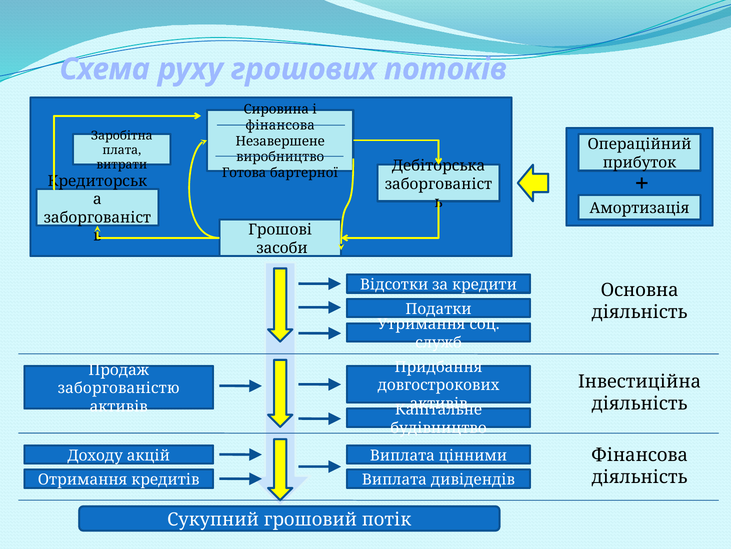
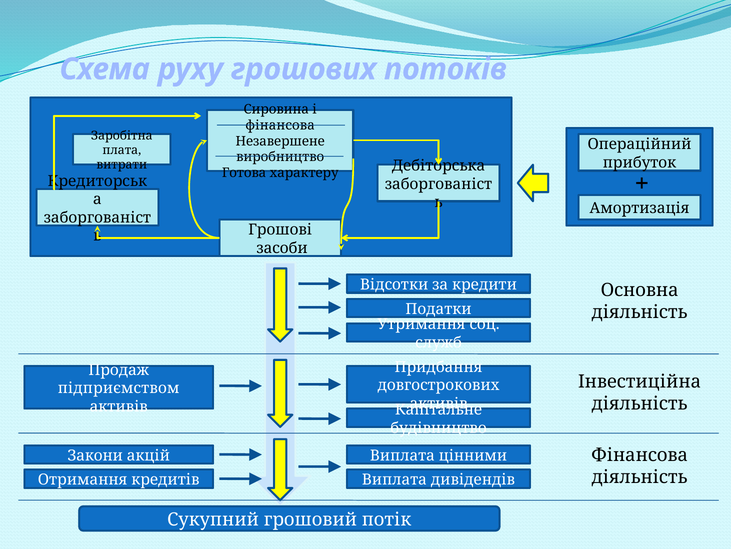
бартерної: бартерної -> характеру
заборгованістю: заборгованістю -> підприємством
Доходу: Доходу -> Закони
